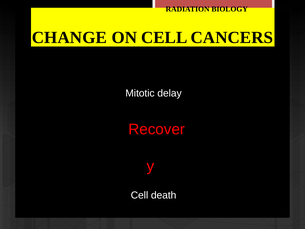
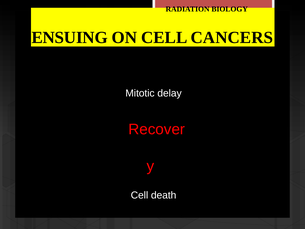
CHANGE: CHANGE -> ENSUING
